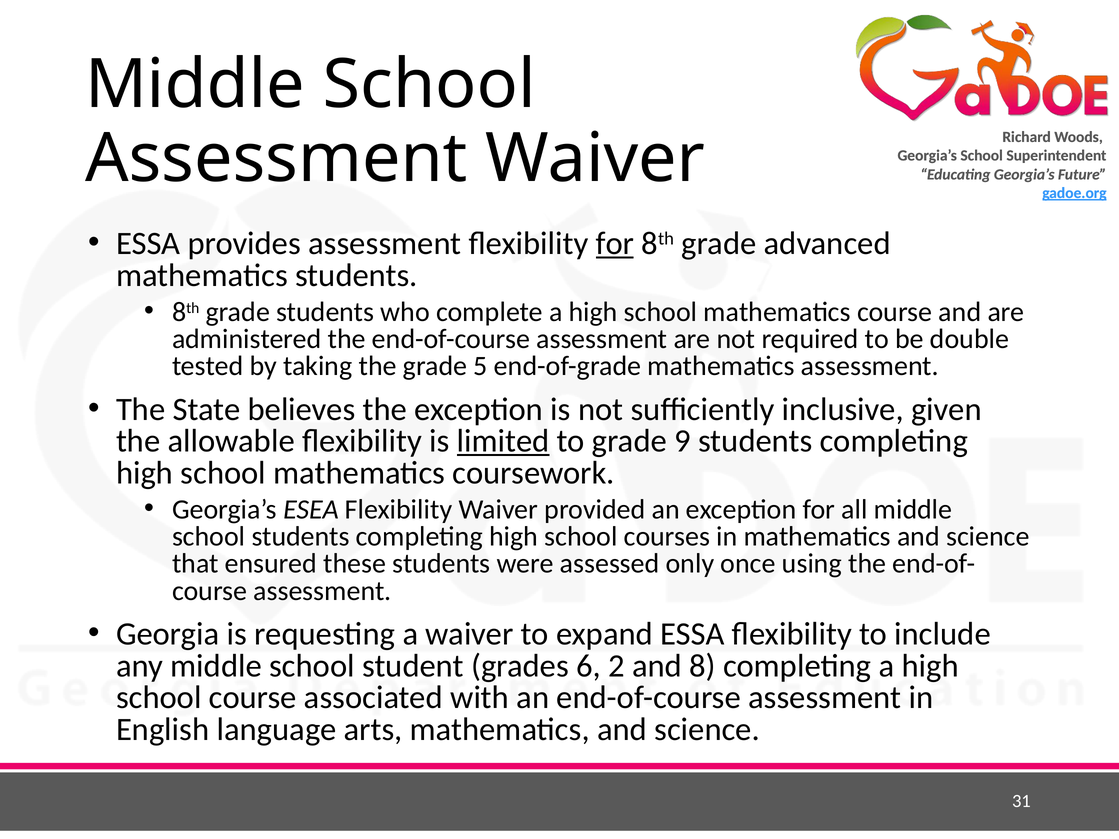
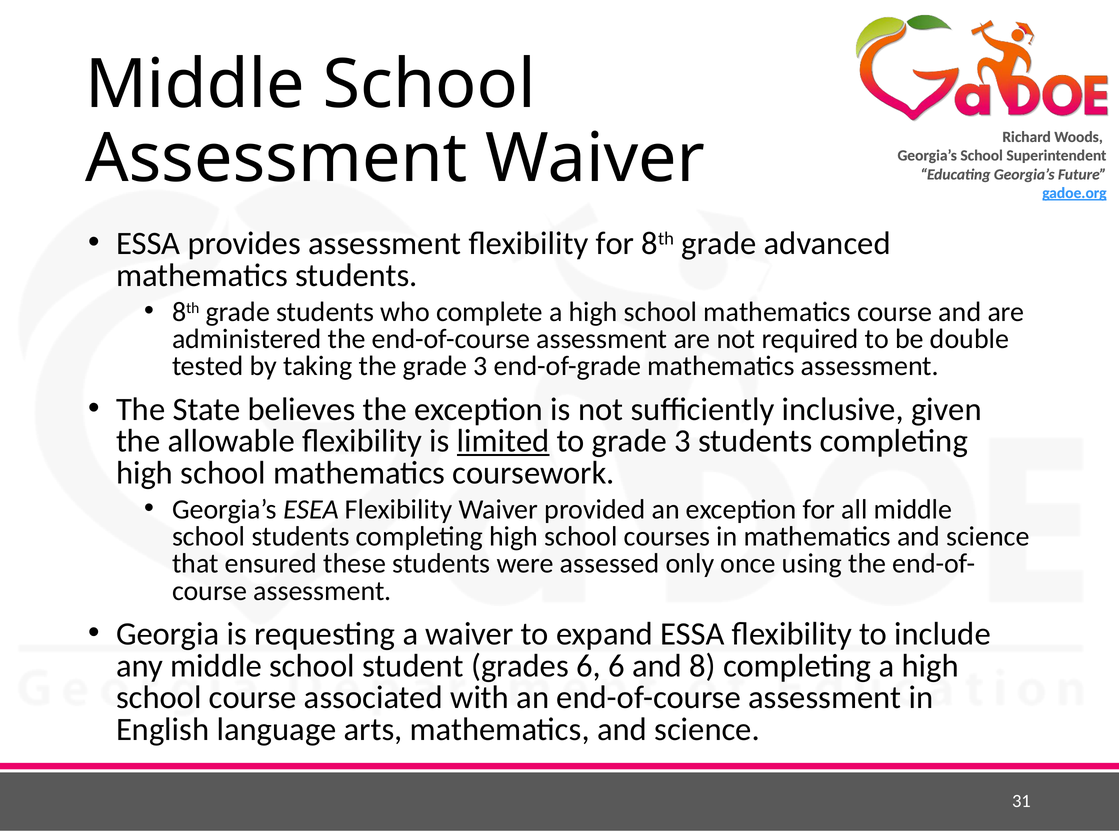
for at (615, 244) underline: present -> none
the grade 5: 5 -> 3
to grade 9: 9 -> 3
6 2: 2 -> 6
